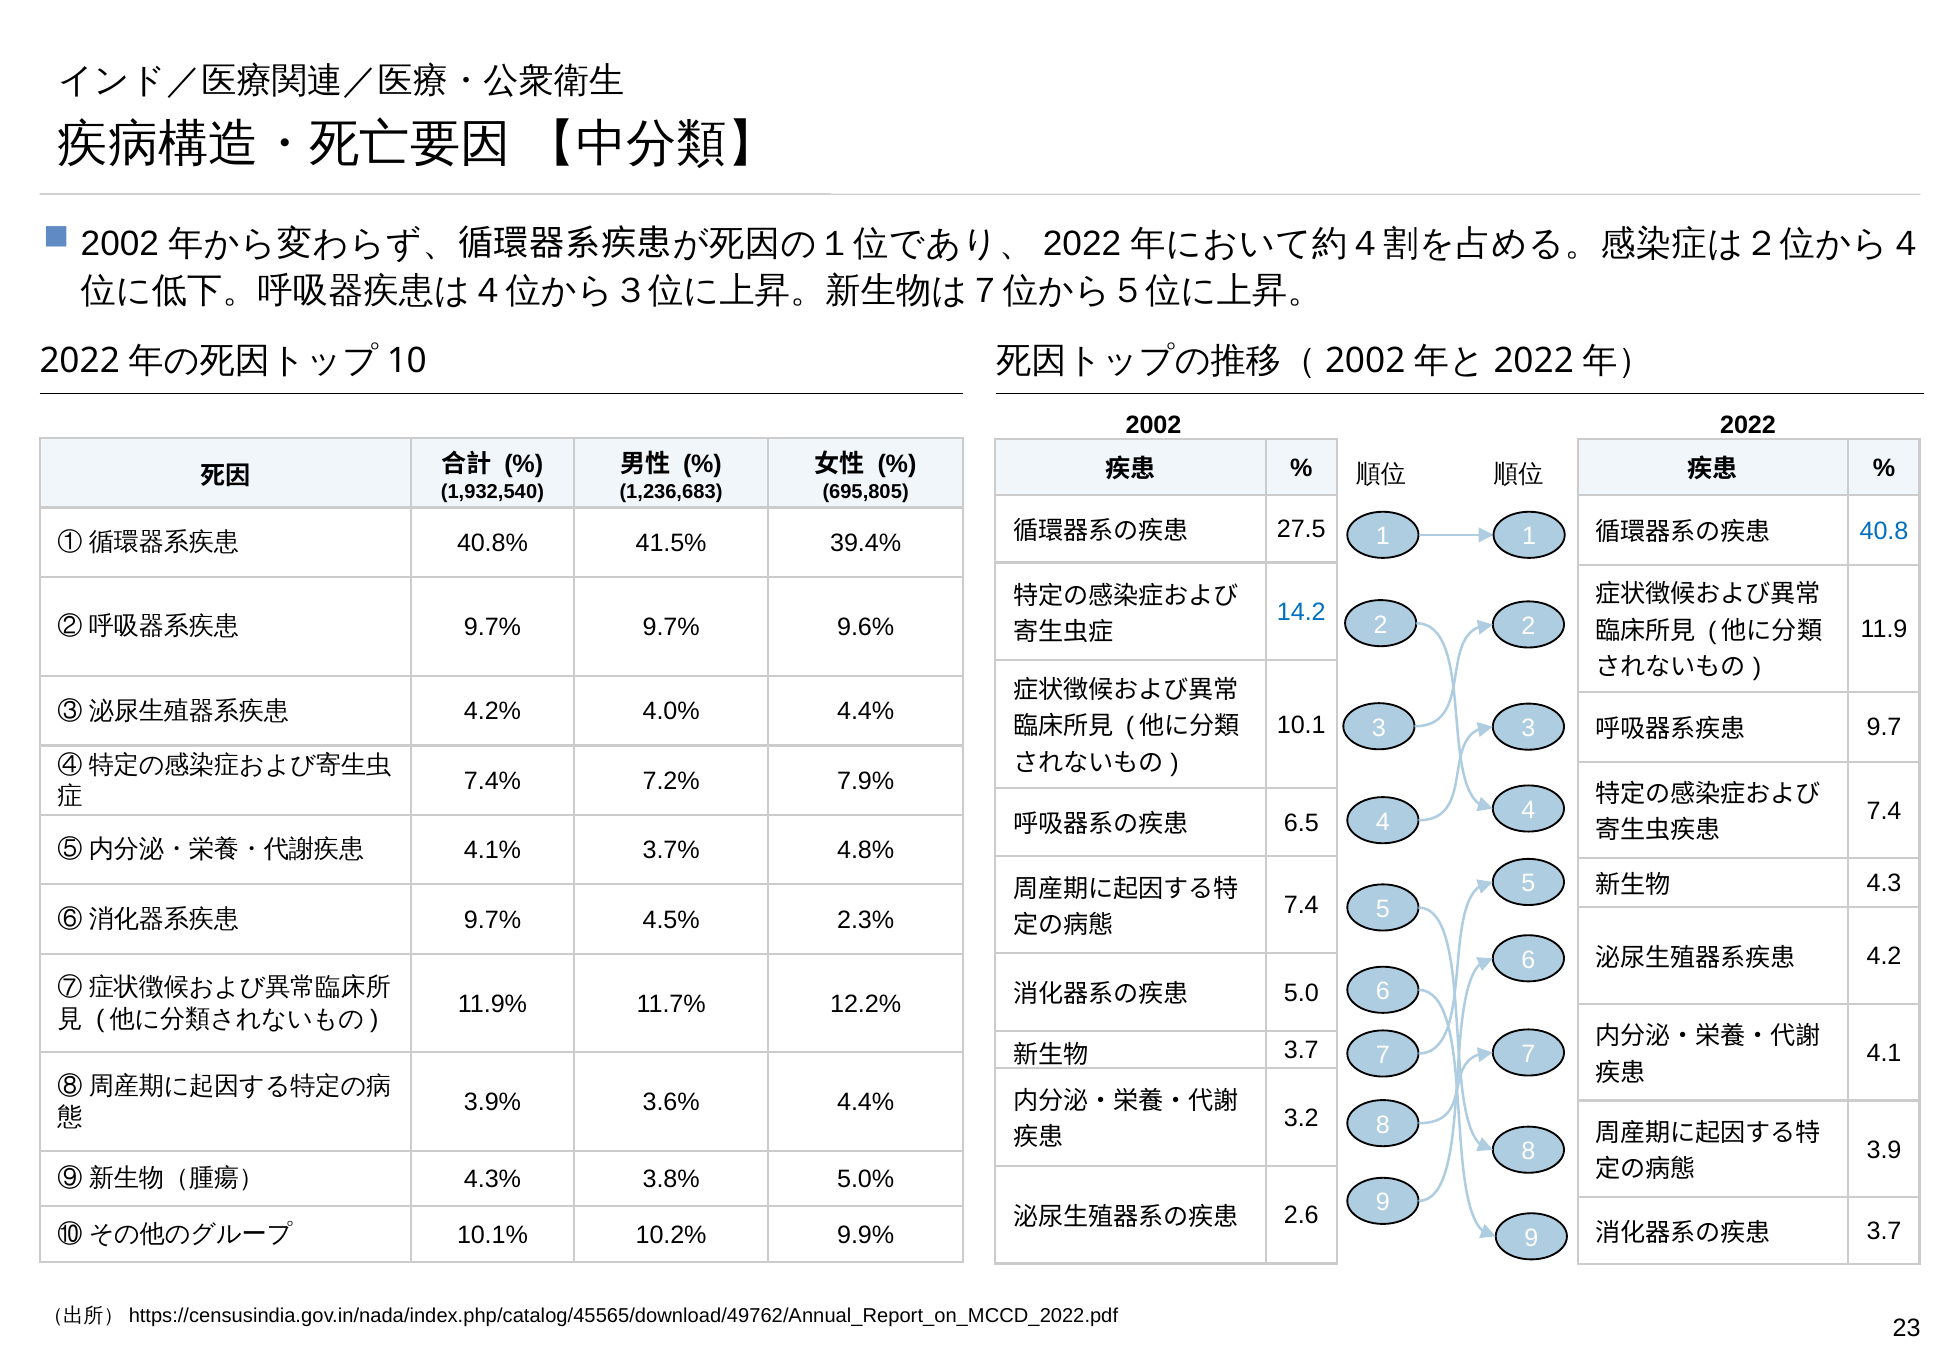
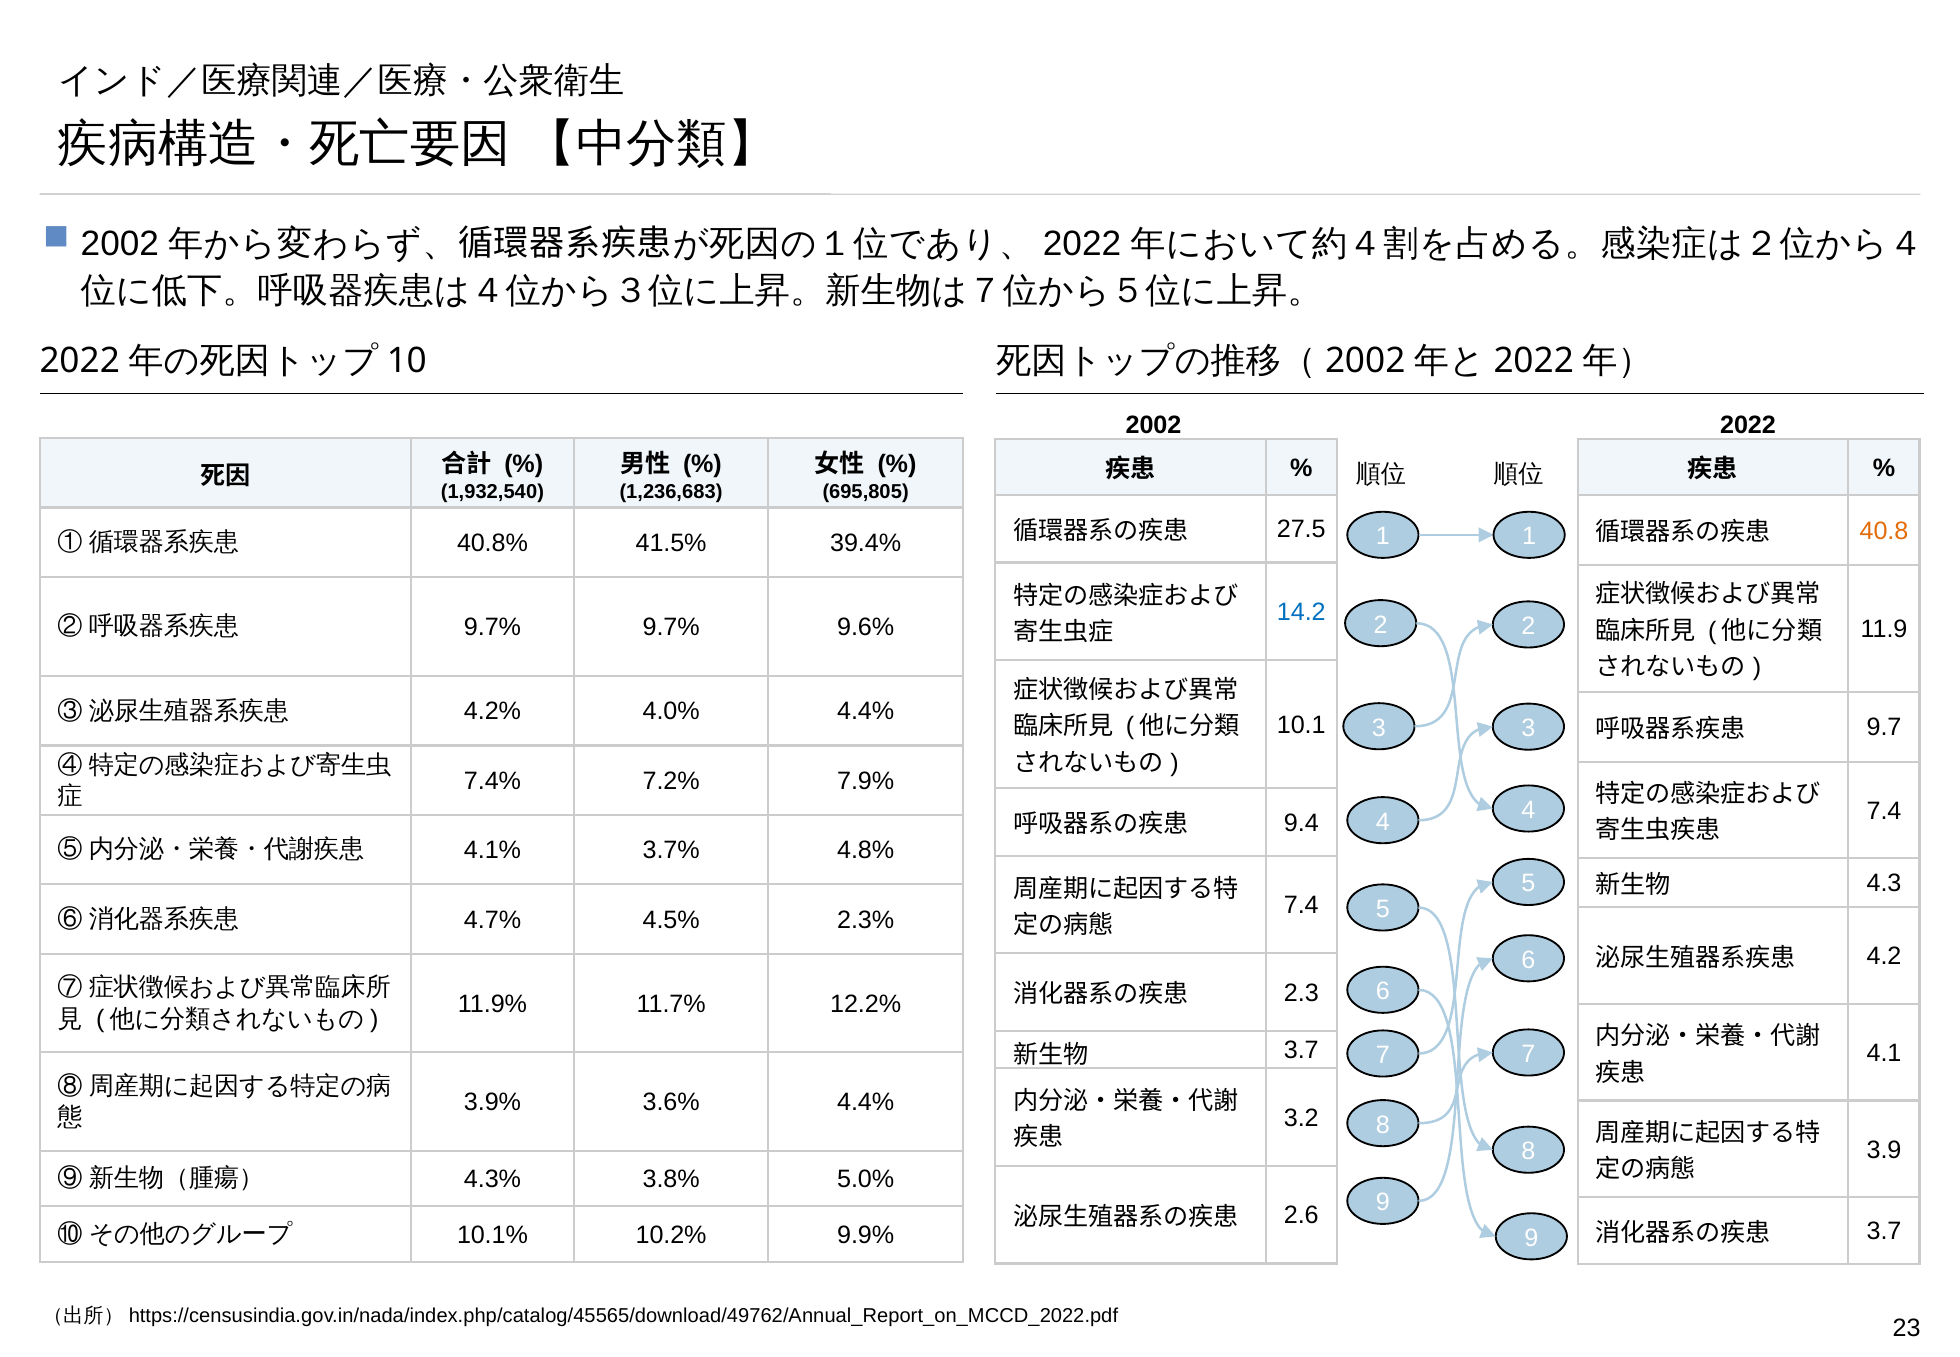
40.8 colour: blue -> orange
6.5: 6.5 -> 9.4
9.7% at (493, 920): 9.7% -> 4.7%
5.0: 5.0 -> 2.3
